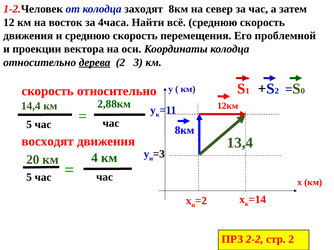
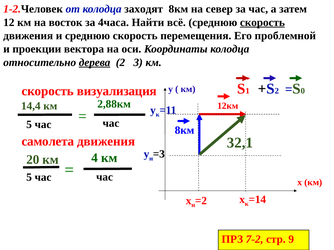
скорость at (262, 22) underline: none -> present
скорость относительно: относительно -> визуализация
восходят: восходят -> самолета
13,4: 13,4 -> 32,1
2-2: 2-2 -> 7-2
стр 2: 2 -> 9
